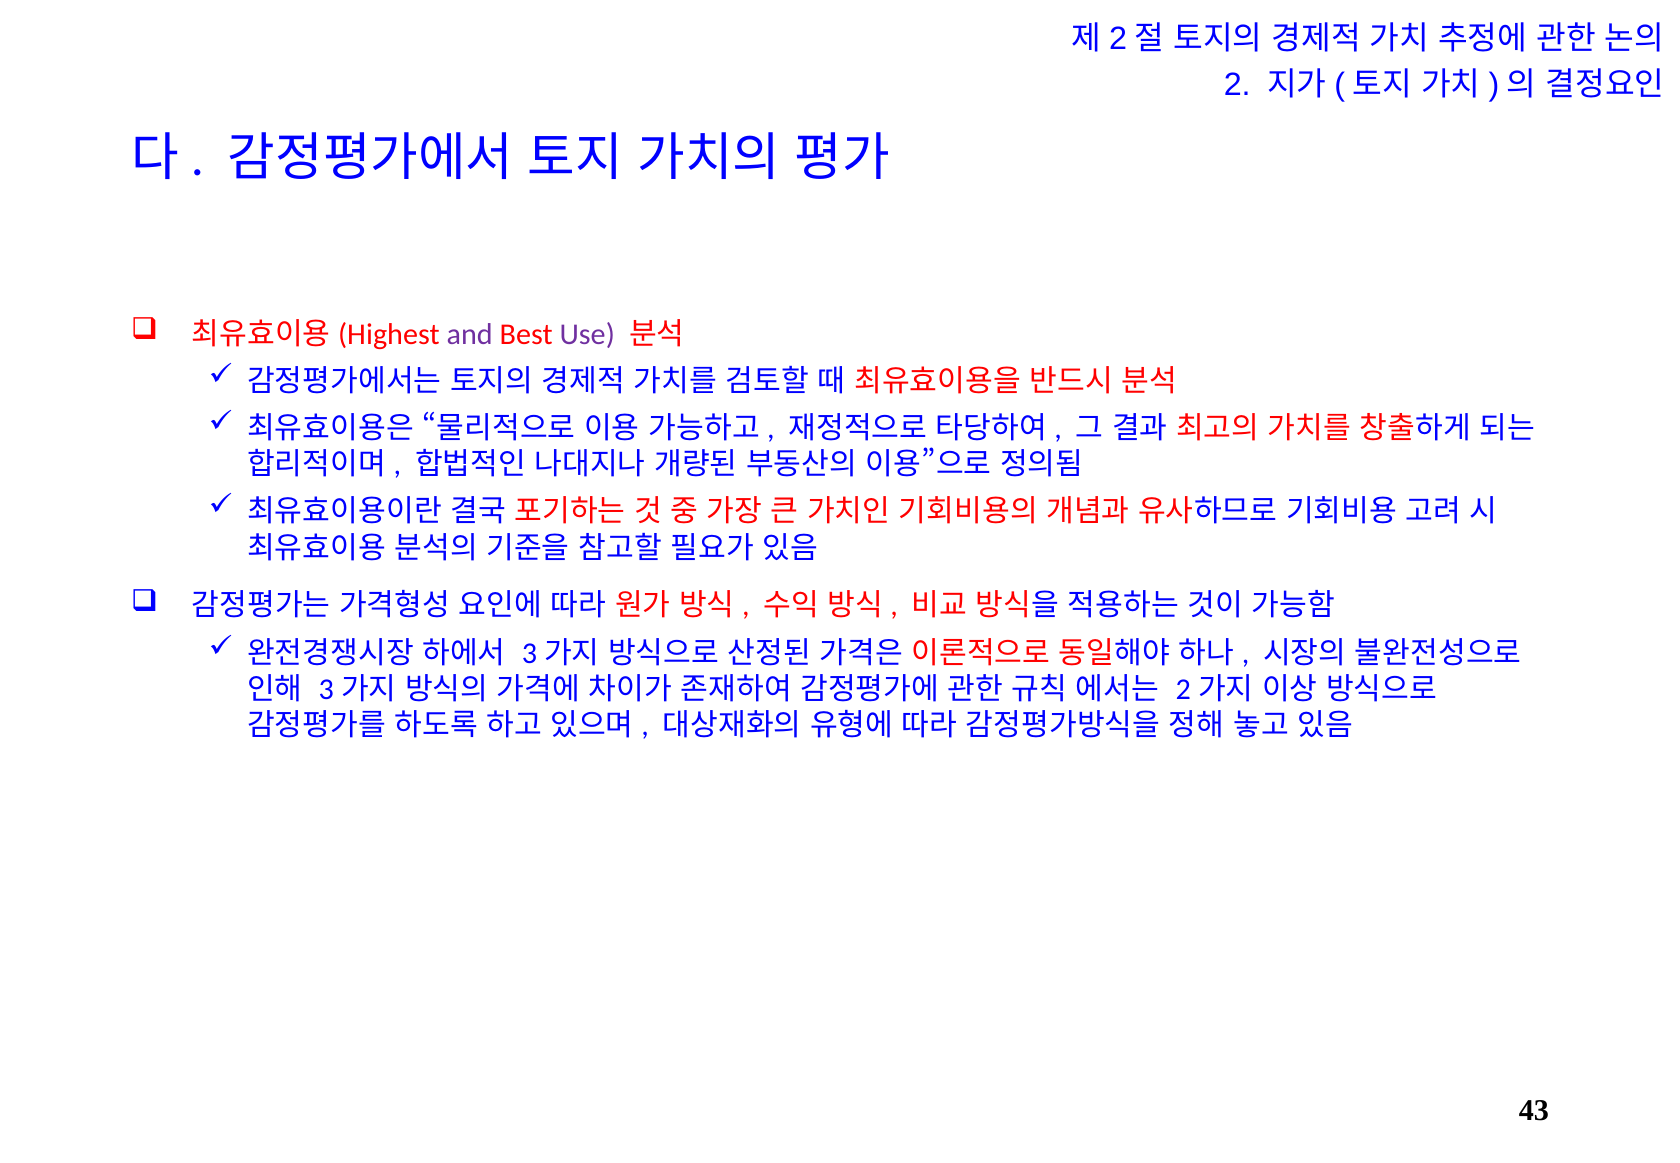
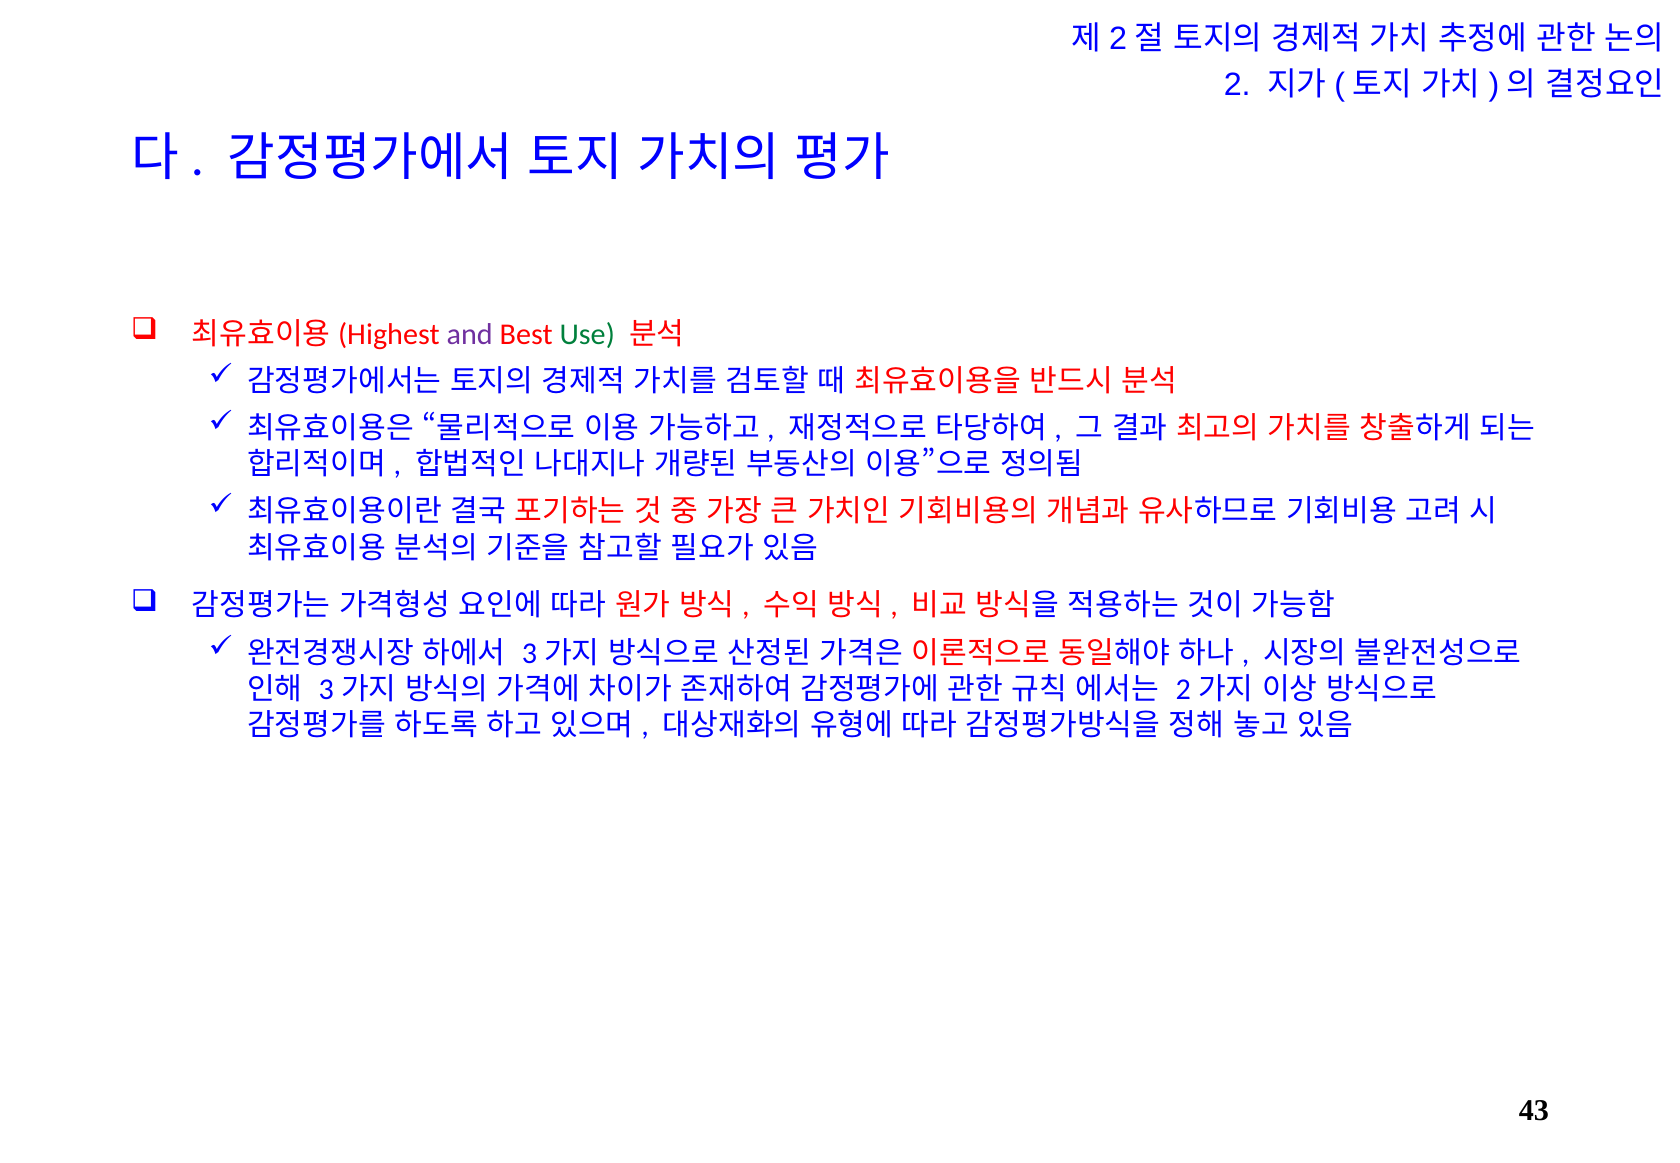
Use colour: purple -> green
